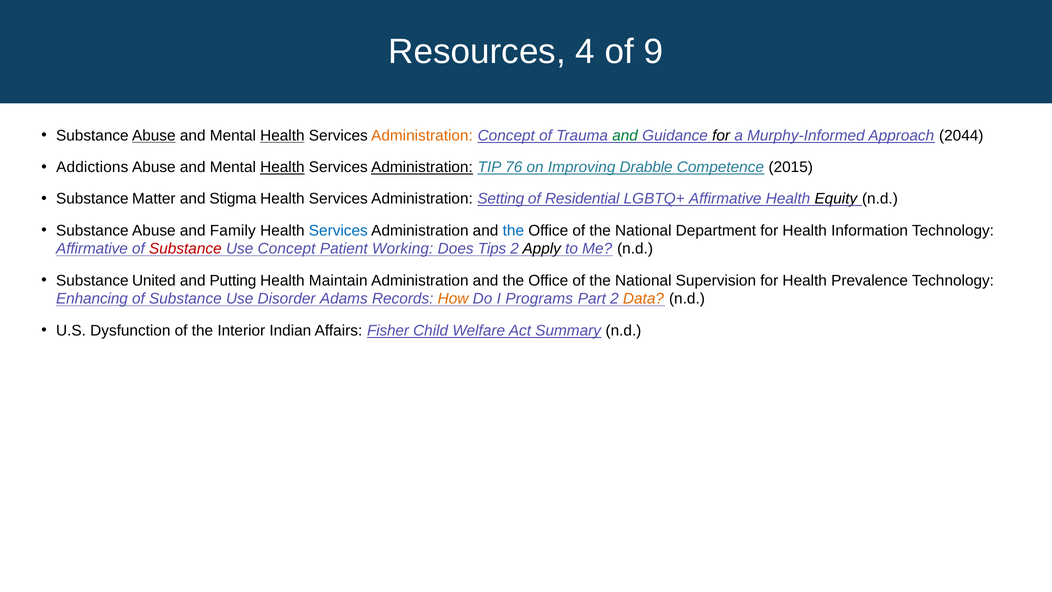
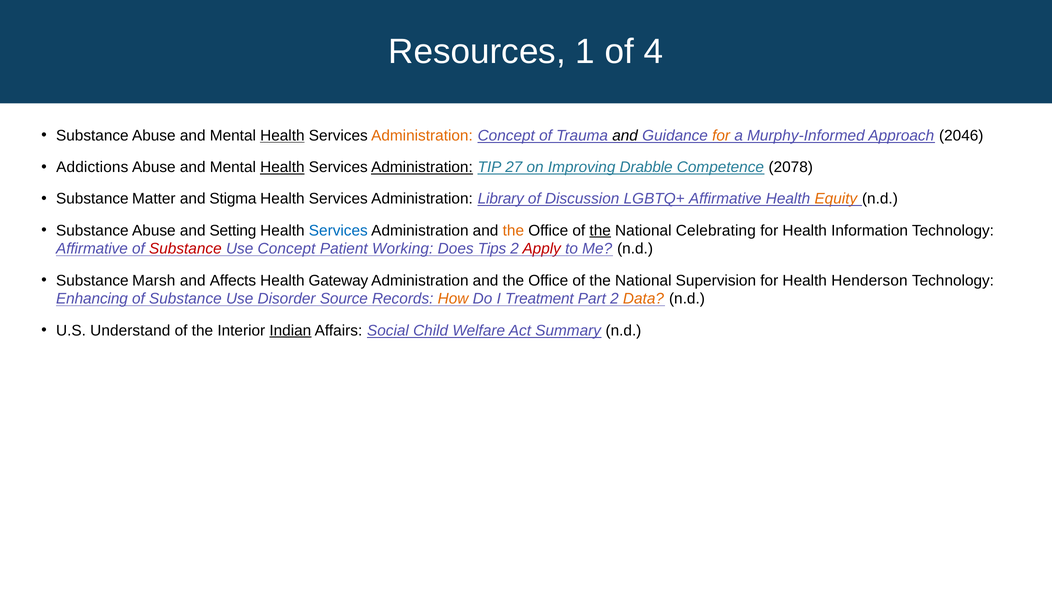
4: 4 -> 1
9: 9 -> 4
Abuse at (154, 136) underline: present -> none
and at (625, 136) colour: green -> black
for at (721, 136) colour: black -> orange
2044: 2044 -> 2046
76: 76 -> 27
2015: 2015 -> 2078
Setting: Setting -> Library
Residential: Residential -> Discussion
Equity colour: black -> orange
Family: Family -> Setting
the at (513, 230) colour: blue -> orange
the at (600, 230) underline: none -> present
Department: Department -> Celebrating
Apply colour: black -> red
United: United -> Marsh
Putting: Putting -> Affects
Maintain: Maintain -> Gateway
Prevalence: Prevalence -> Henderson
Adams: Adams -> Source
Programs: Programs -> Treatment
Dysfunction: Dysfunction -> Understand
Indian underline: none -> present
Fisher: Fisher -> Social
